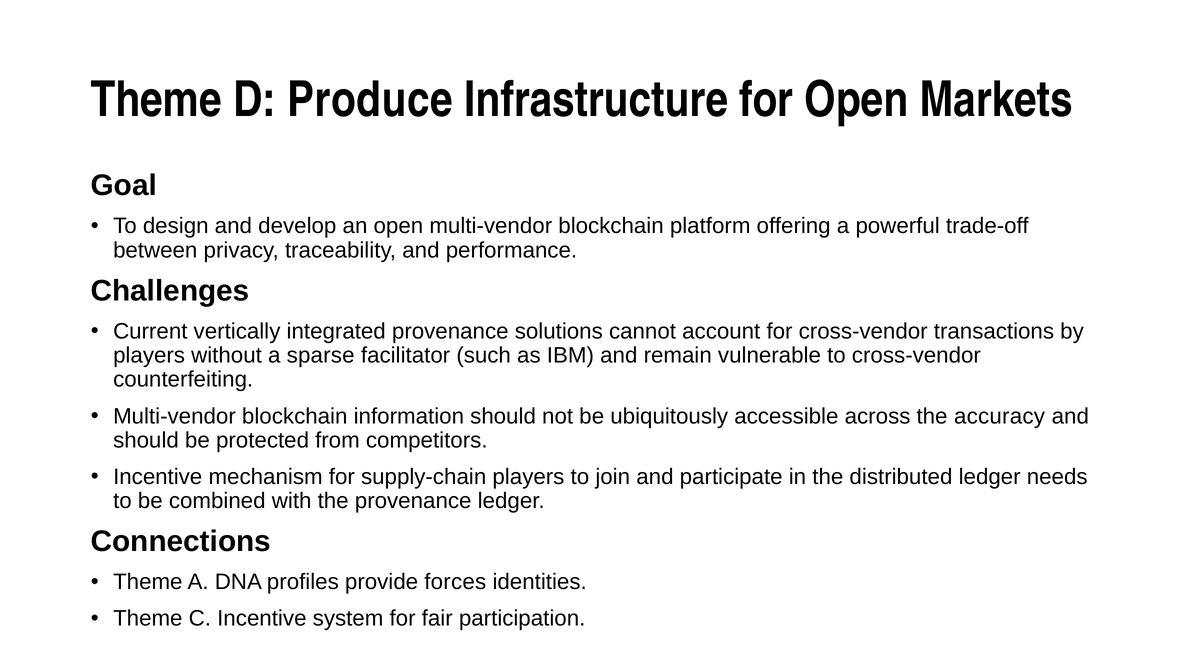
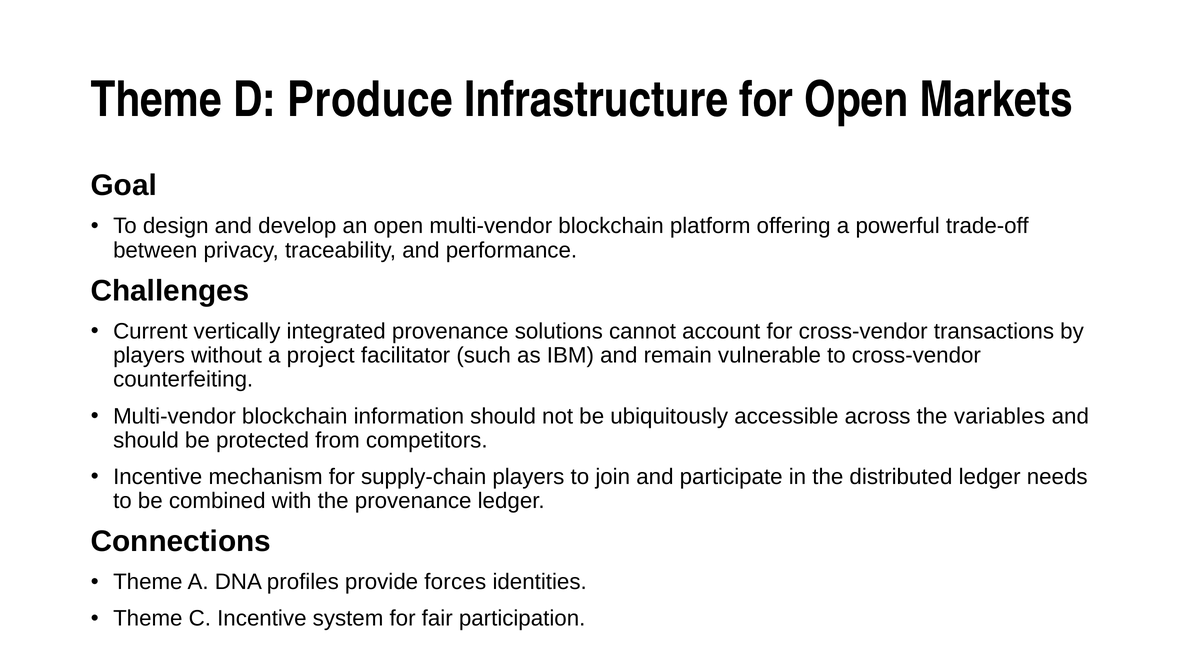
sparse: sparse -> project
accuracy: accuracy -> variables
